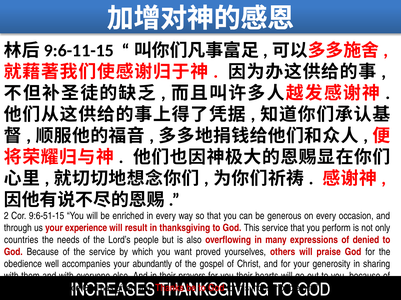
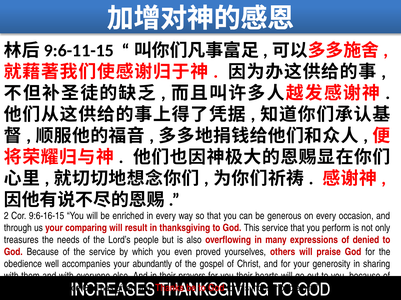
9:6-51-15: 9:6-51-15 -> 9:6-16-15
experience: experience -> comparing
countries: countries -> treasures
want: want -> even
